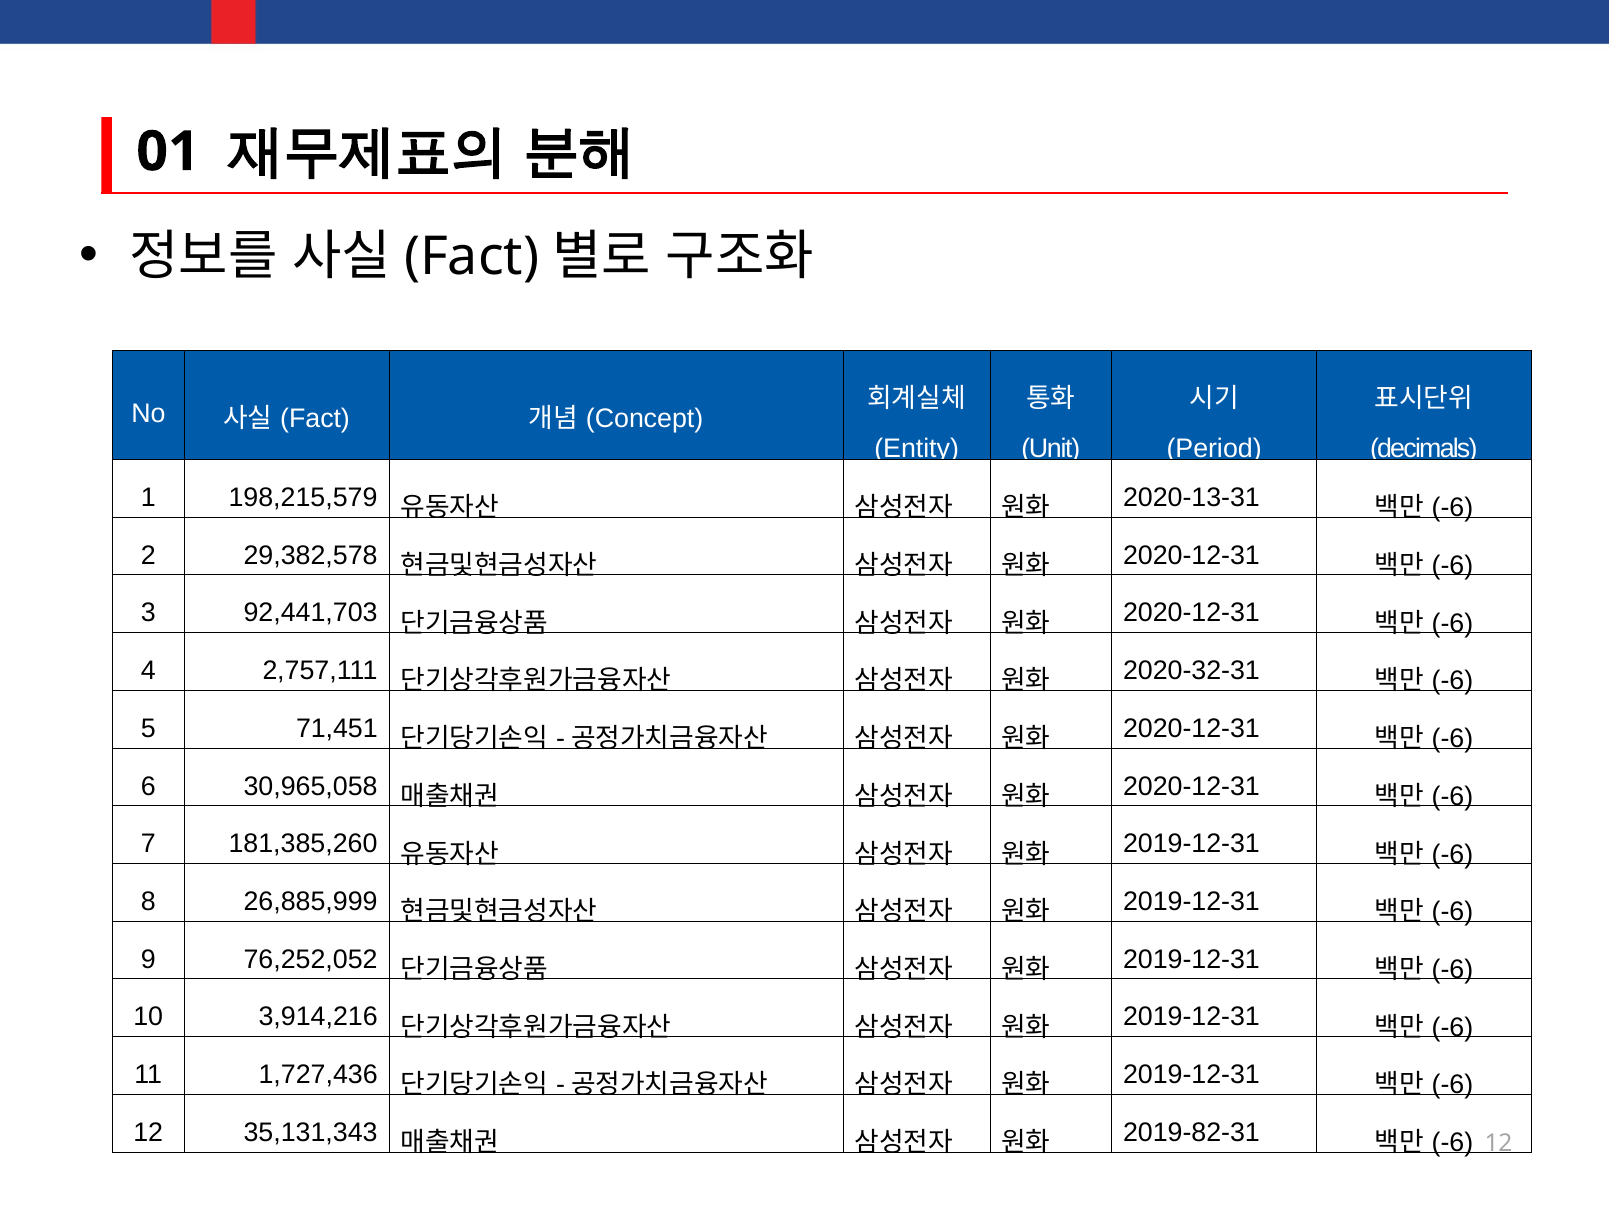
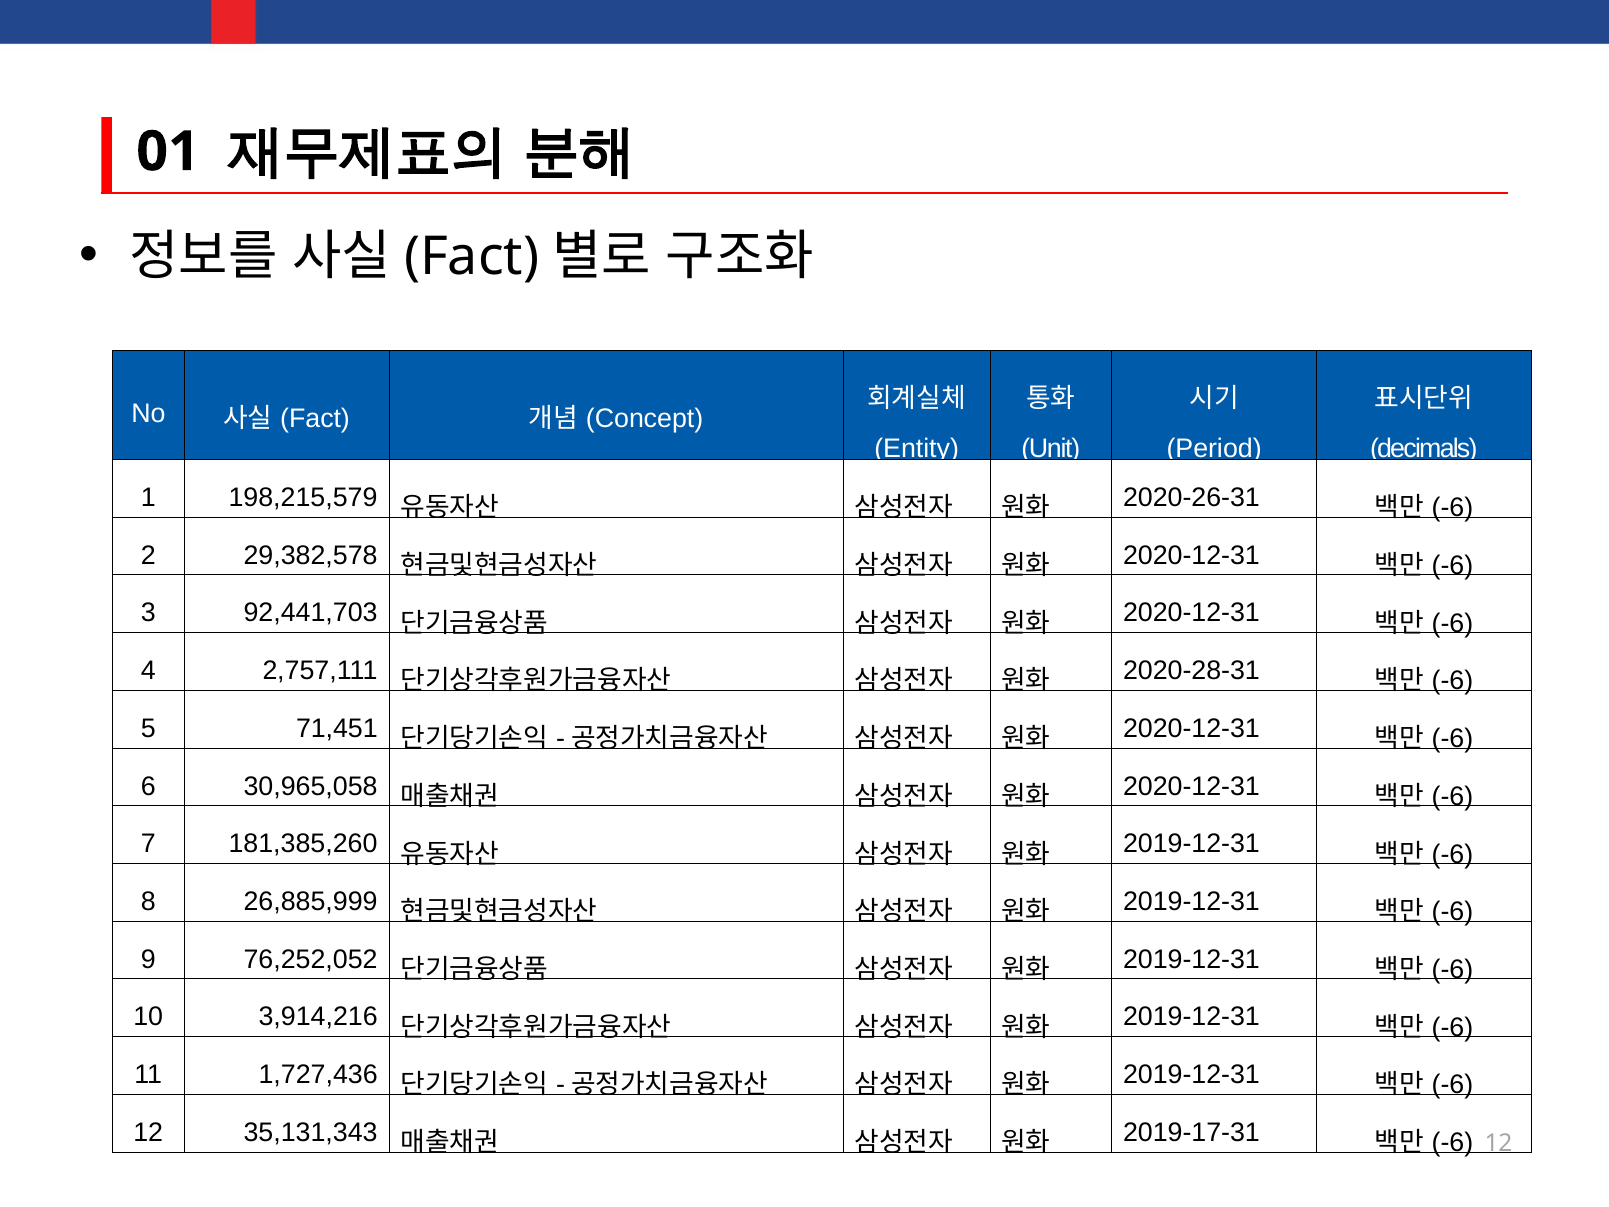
2020-13-31: 2020-13-31 -> 2020-26-31
2020-32-31: 2020-32-31 -> 2020-28-31
2019-82-31: 2019-82-31 -> 2019-17-31
